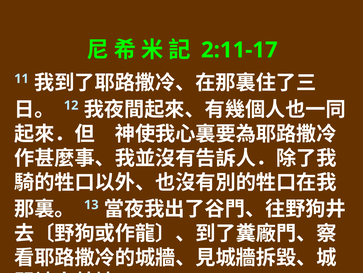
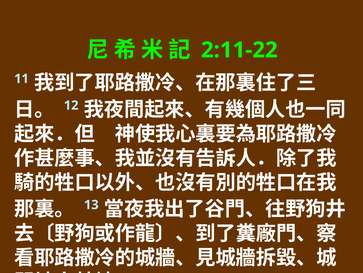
2:11-17: 2:11-17 -> 2:11-22
